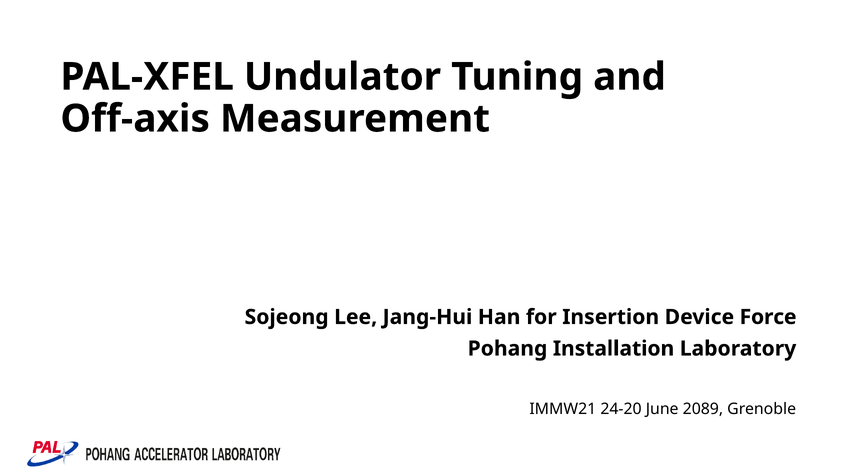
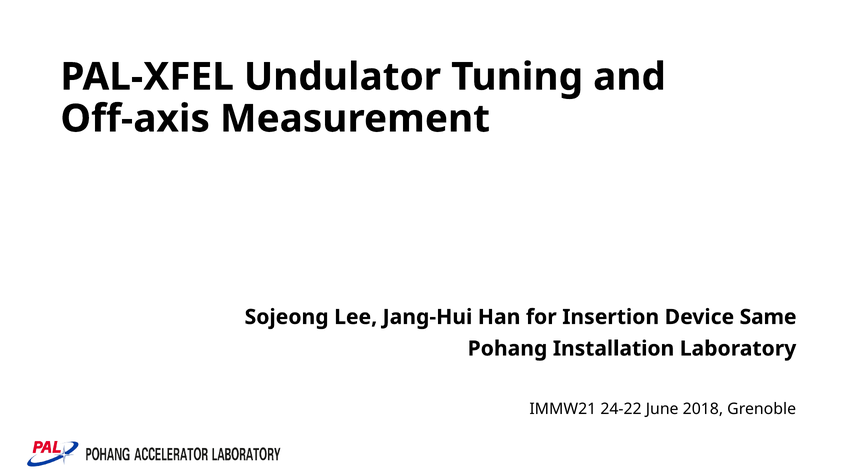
Force: Force -> Same
24-20: 24-20 -> 24-22
2089: 2089 -> 2018
